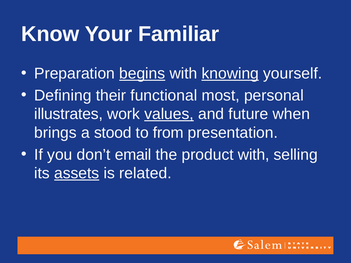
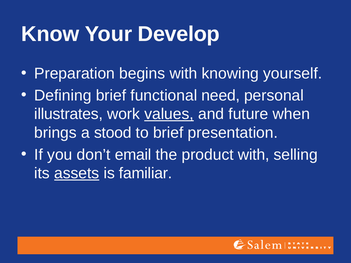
Familiar: Familiar -> Develop
begins underline: present -> none
knowing underline: present -> none
Defining their: their -> brief
most: most -> need
to from: from -> brief
related: related -> familiar
